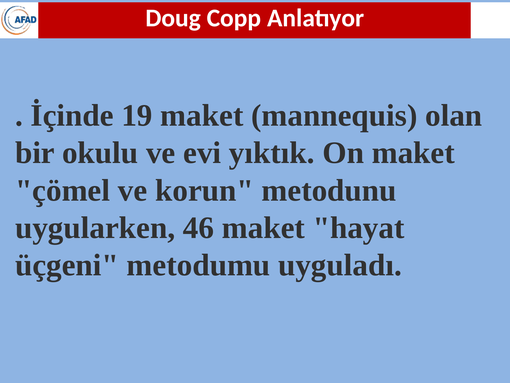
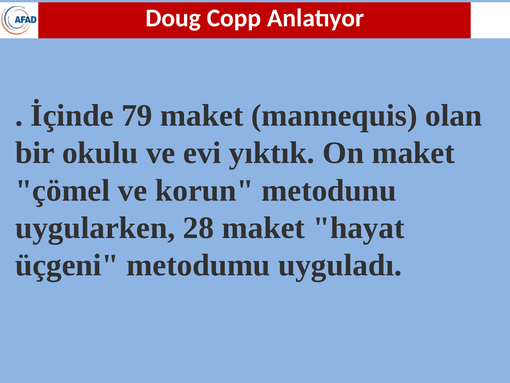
19: 19 -> 79
46: 46 -> 28
